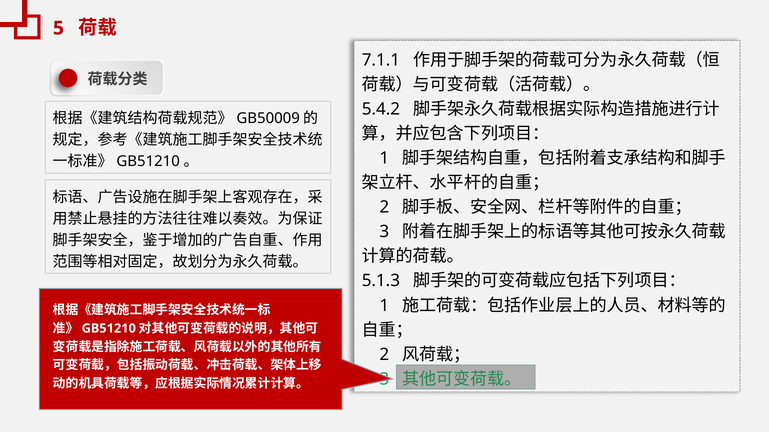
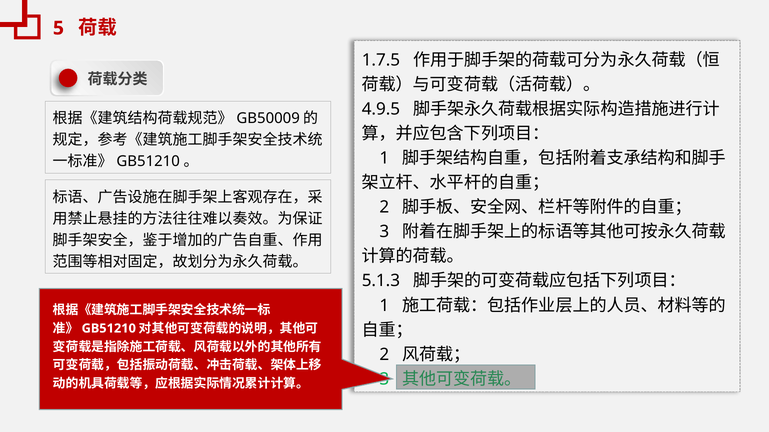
7.1.1: 7.1.1 -> 1.7.5
5.4.2: 5.4.2 -> 4.9.5
